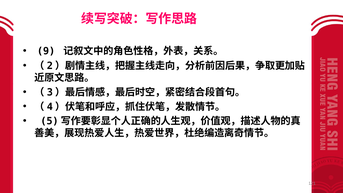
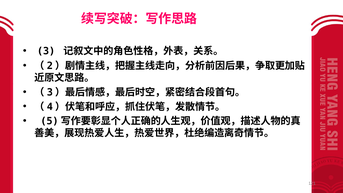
9: 9 -> 3
